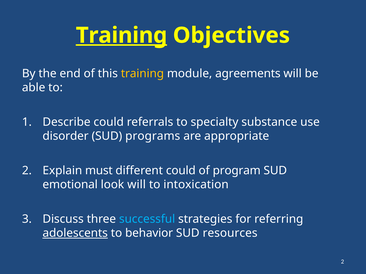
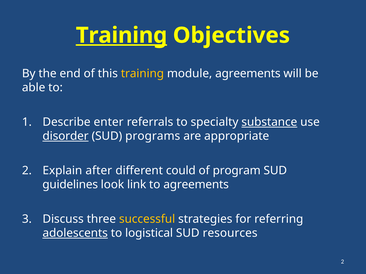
Describe could: could -> enter
substance underline: none -> present
disorder underline: none -> present
must: must -> after
emotional: emotional -> guidelines
look will: will -> link
to intoxication: intoxication -> agreements
successful colour: light blue -> yellow
behavior: behavior -> logistical
